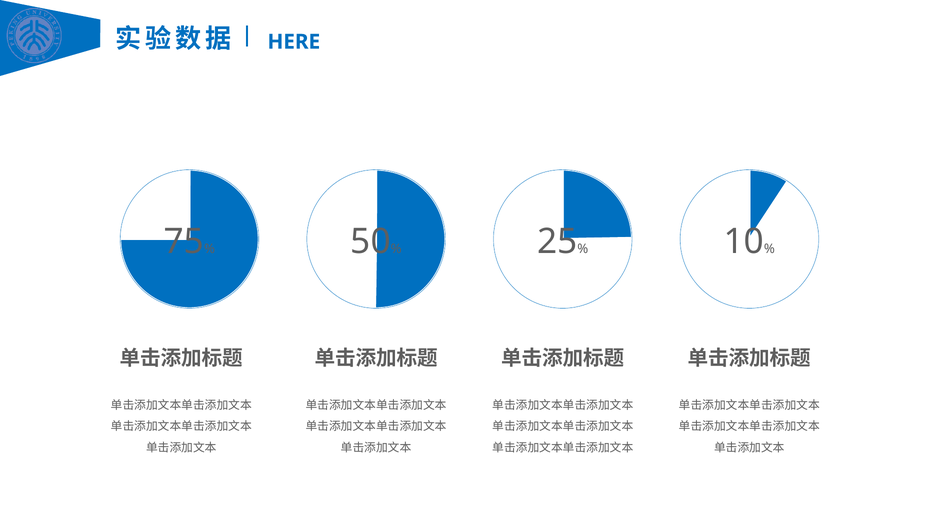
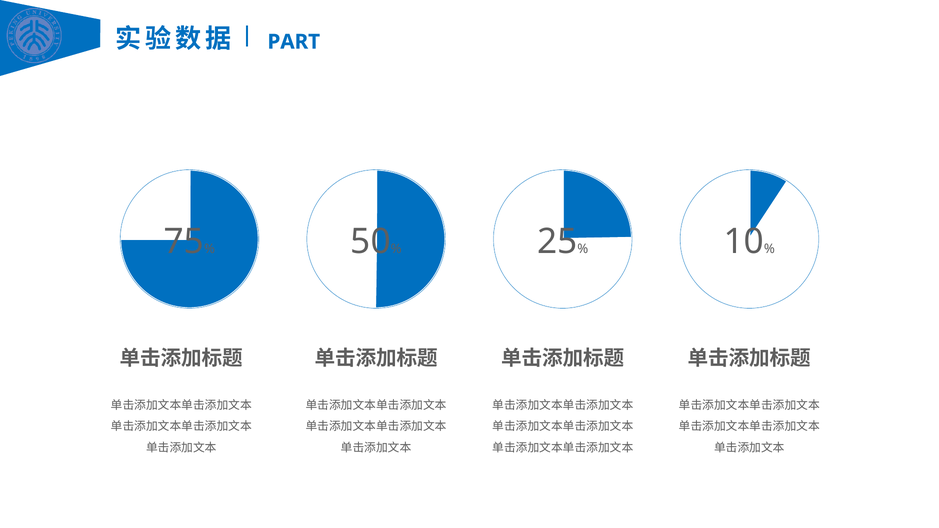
HERE: HERE -> PART
